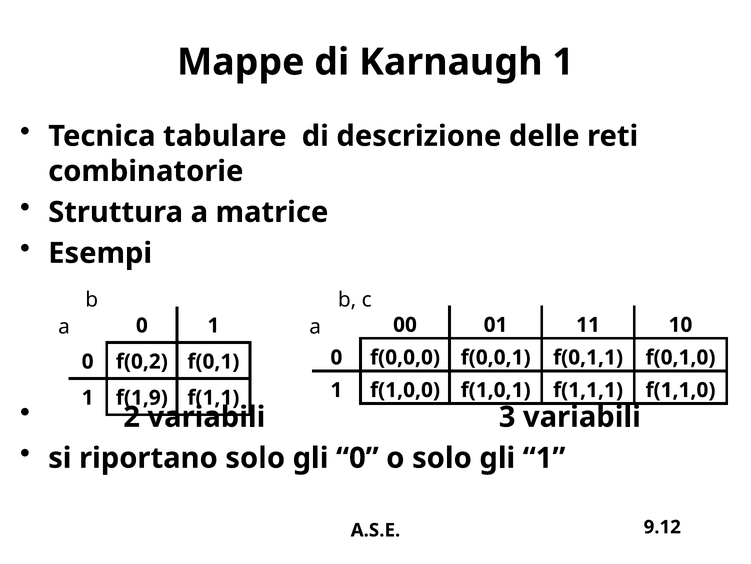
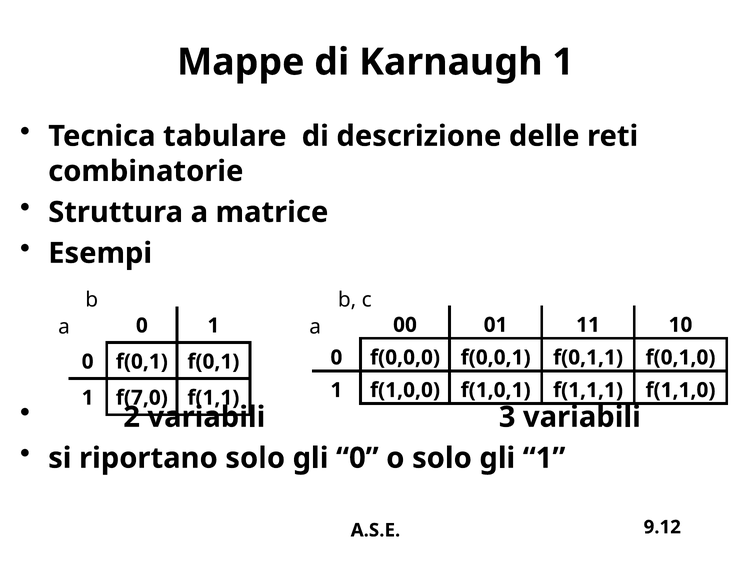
0 f(0,2: f(0,2 -> f(0,1
f(1,9: f(1,9 -> f(7,0
